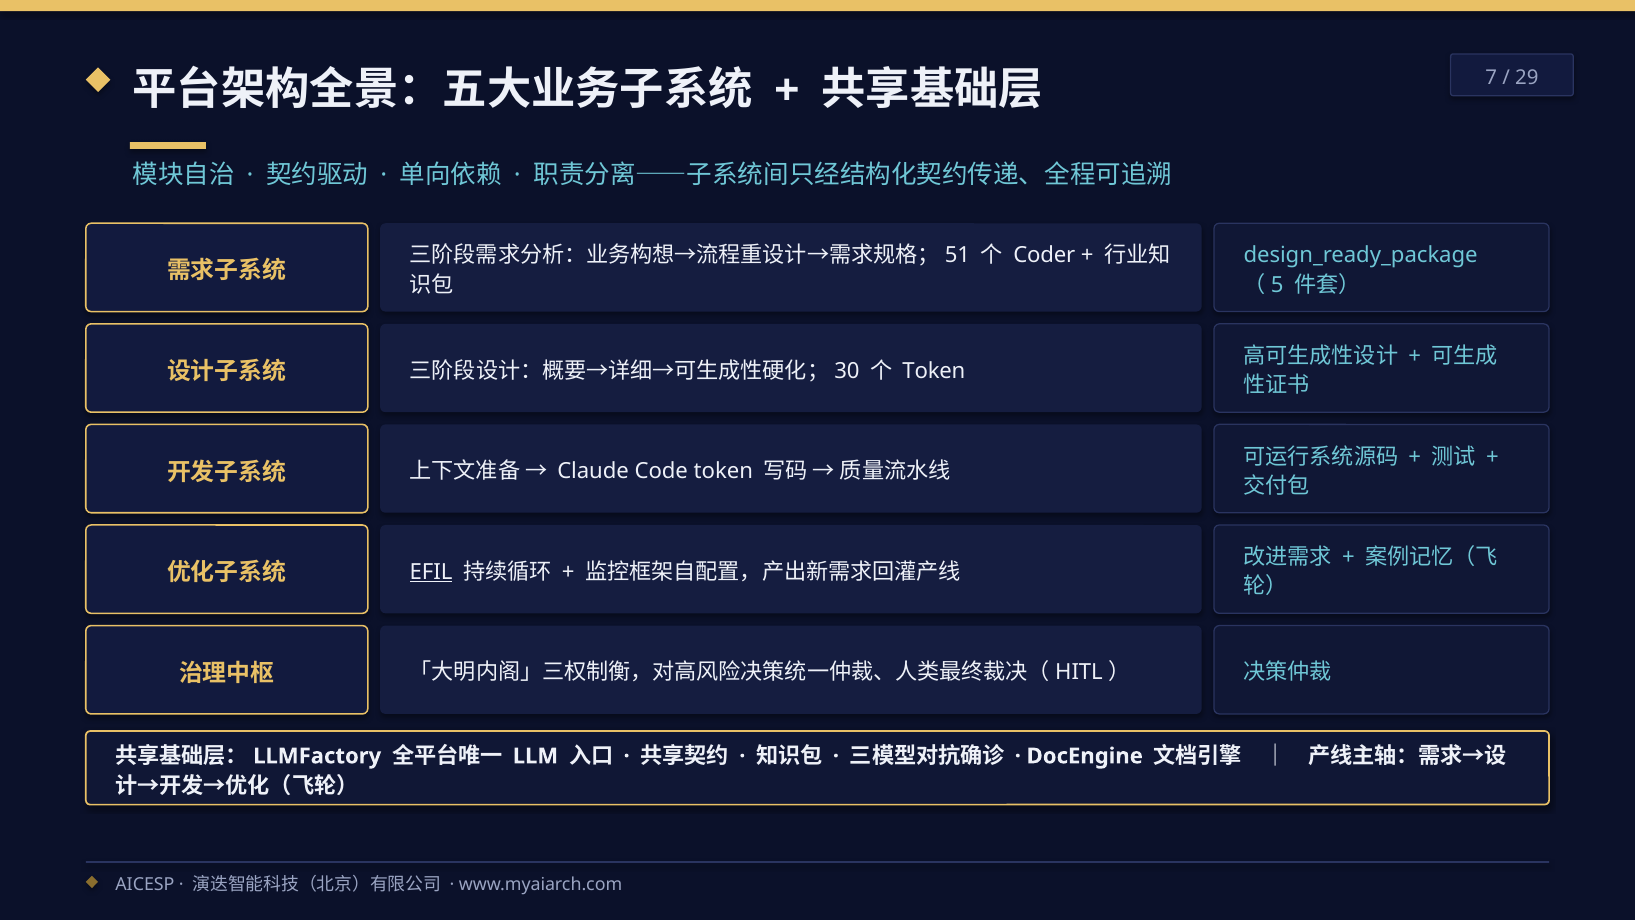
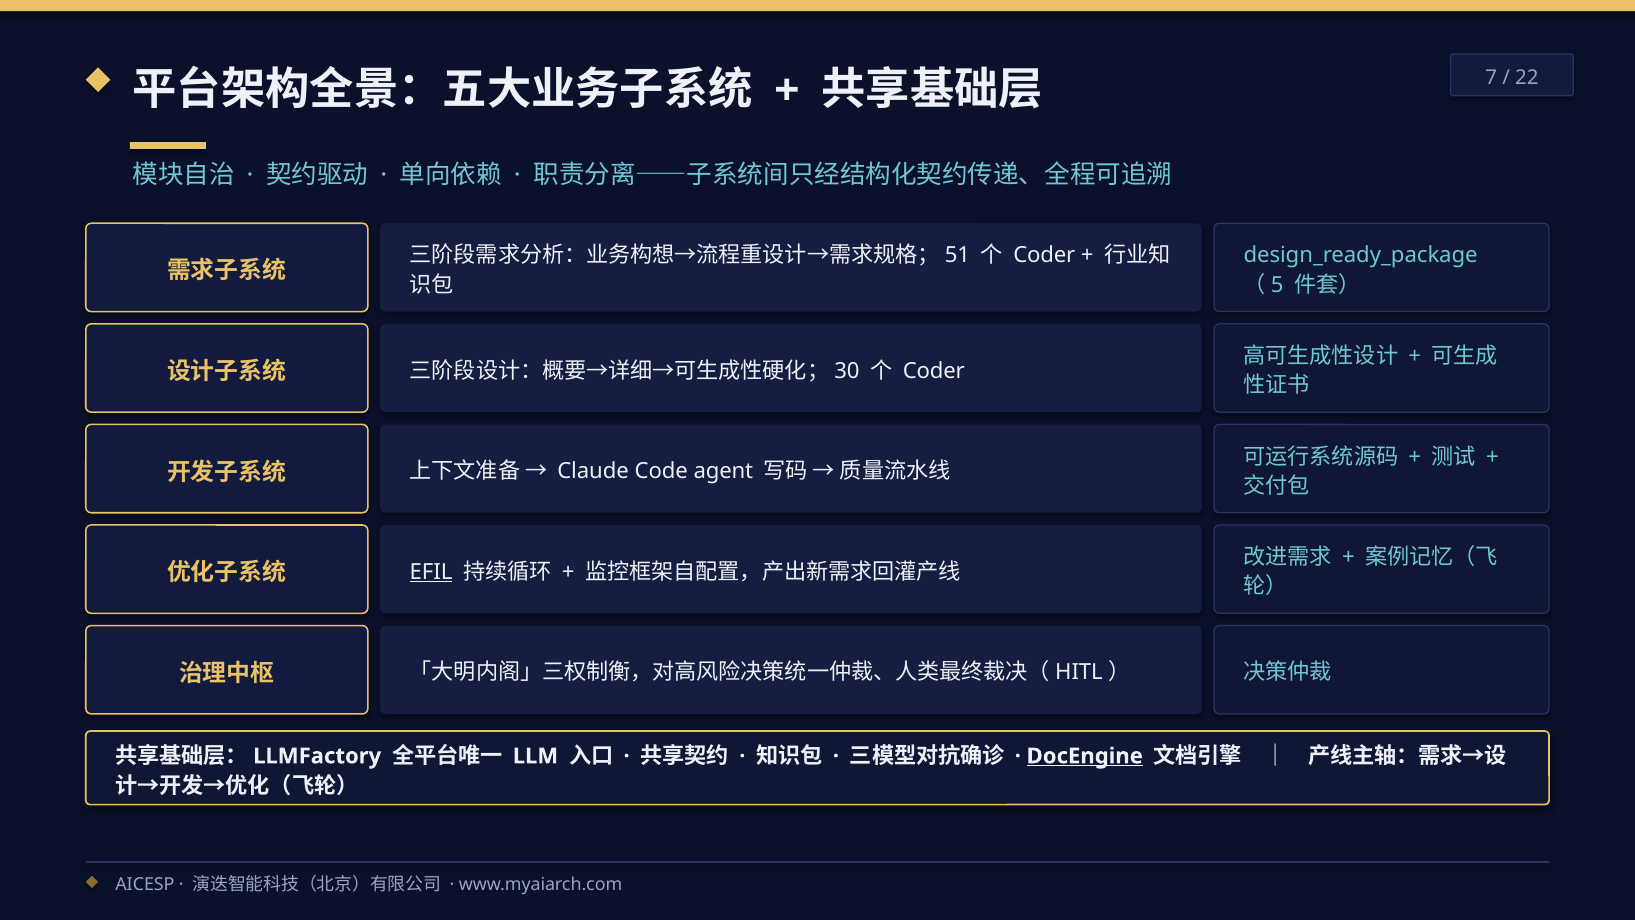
29: 29 -> 22
Token at (934, 371): Token -> Coder
Code token: token -> agent
DocEngine underline: none -> present
